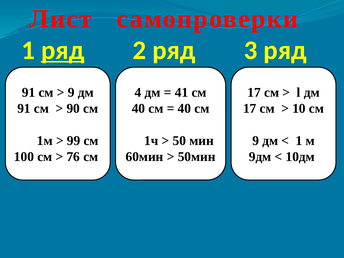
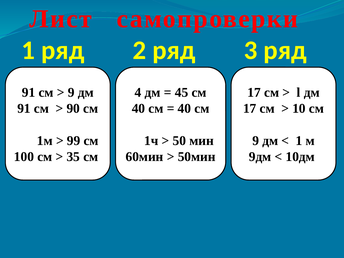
ряд at (63, 50) underline: present -> none
41: 41 -> 45
76: 76 -> 35
